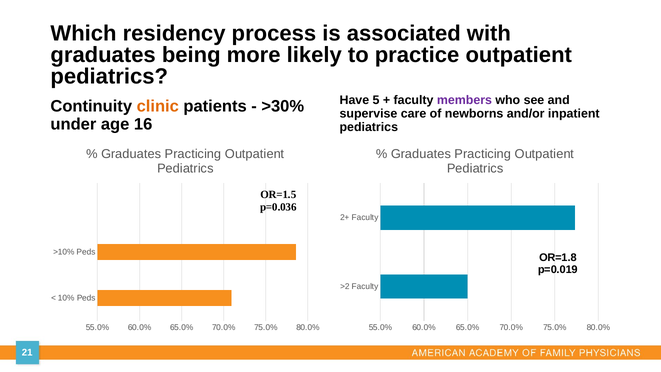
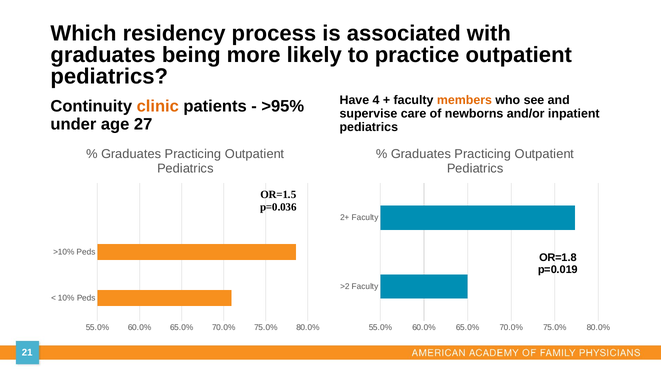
5: 5 -> 4
members colour: purple -> orange
>30%: >30% -> >95%
16: 16 -> 27
